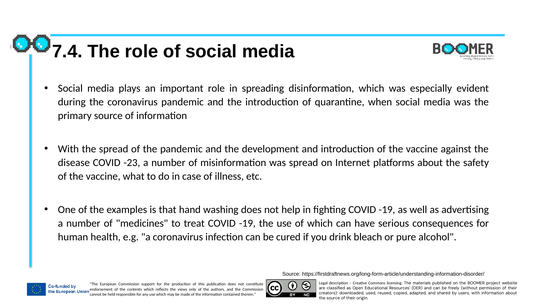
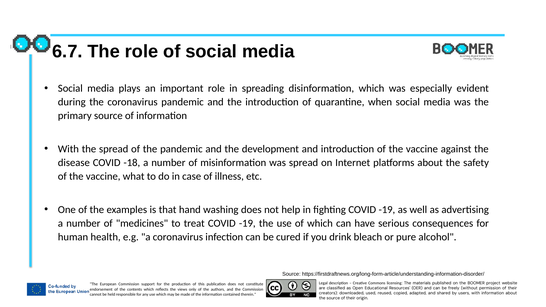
7.4: 7.4 -> 6.7
-23: -23 -> -18
